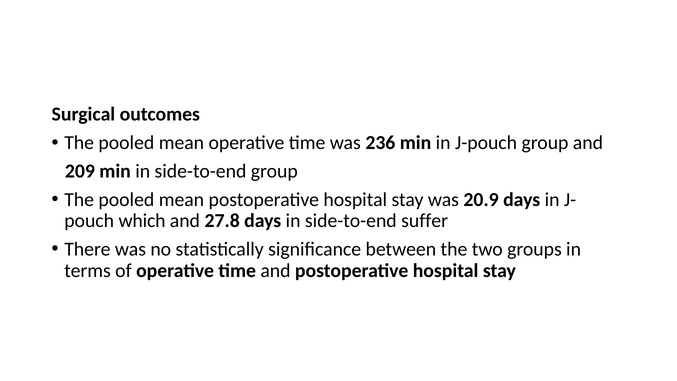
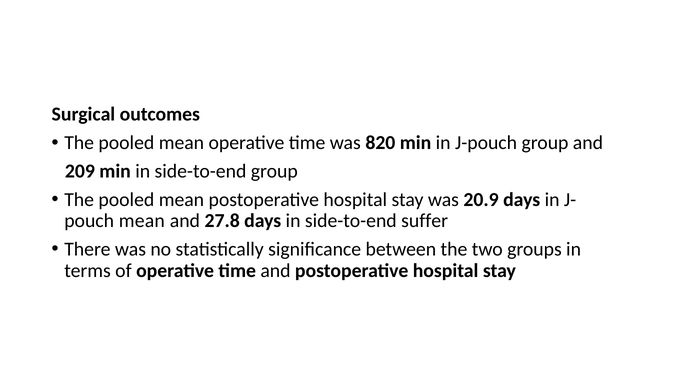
236: 236 -> 820
which at (142, 221): which -> mean
